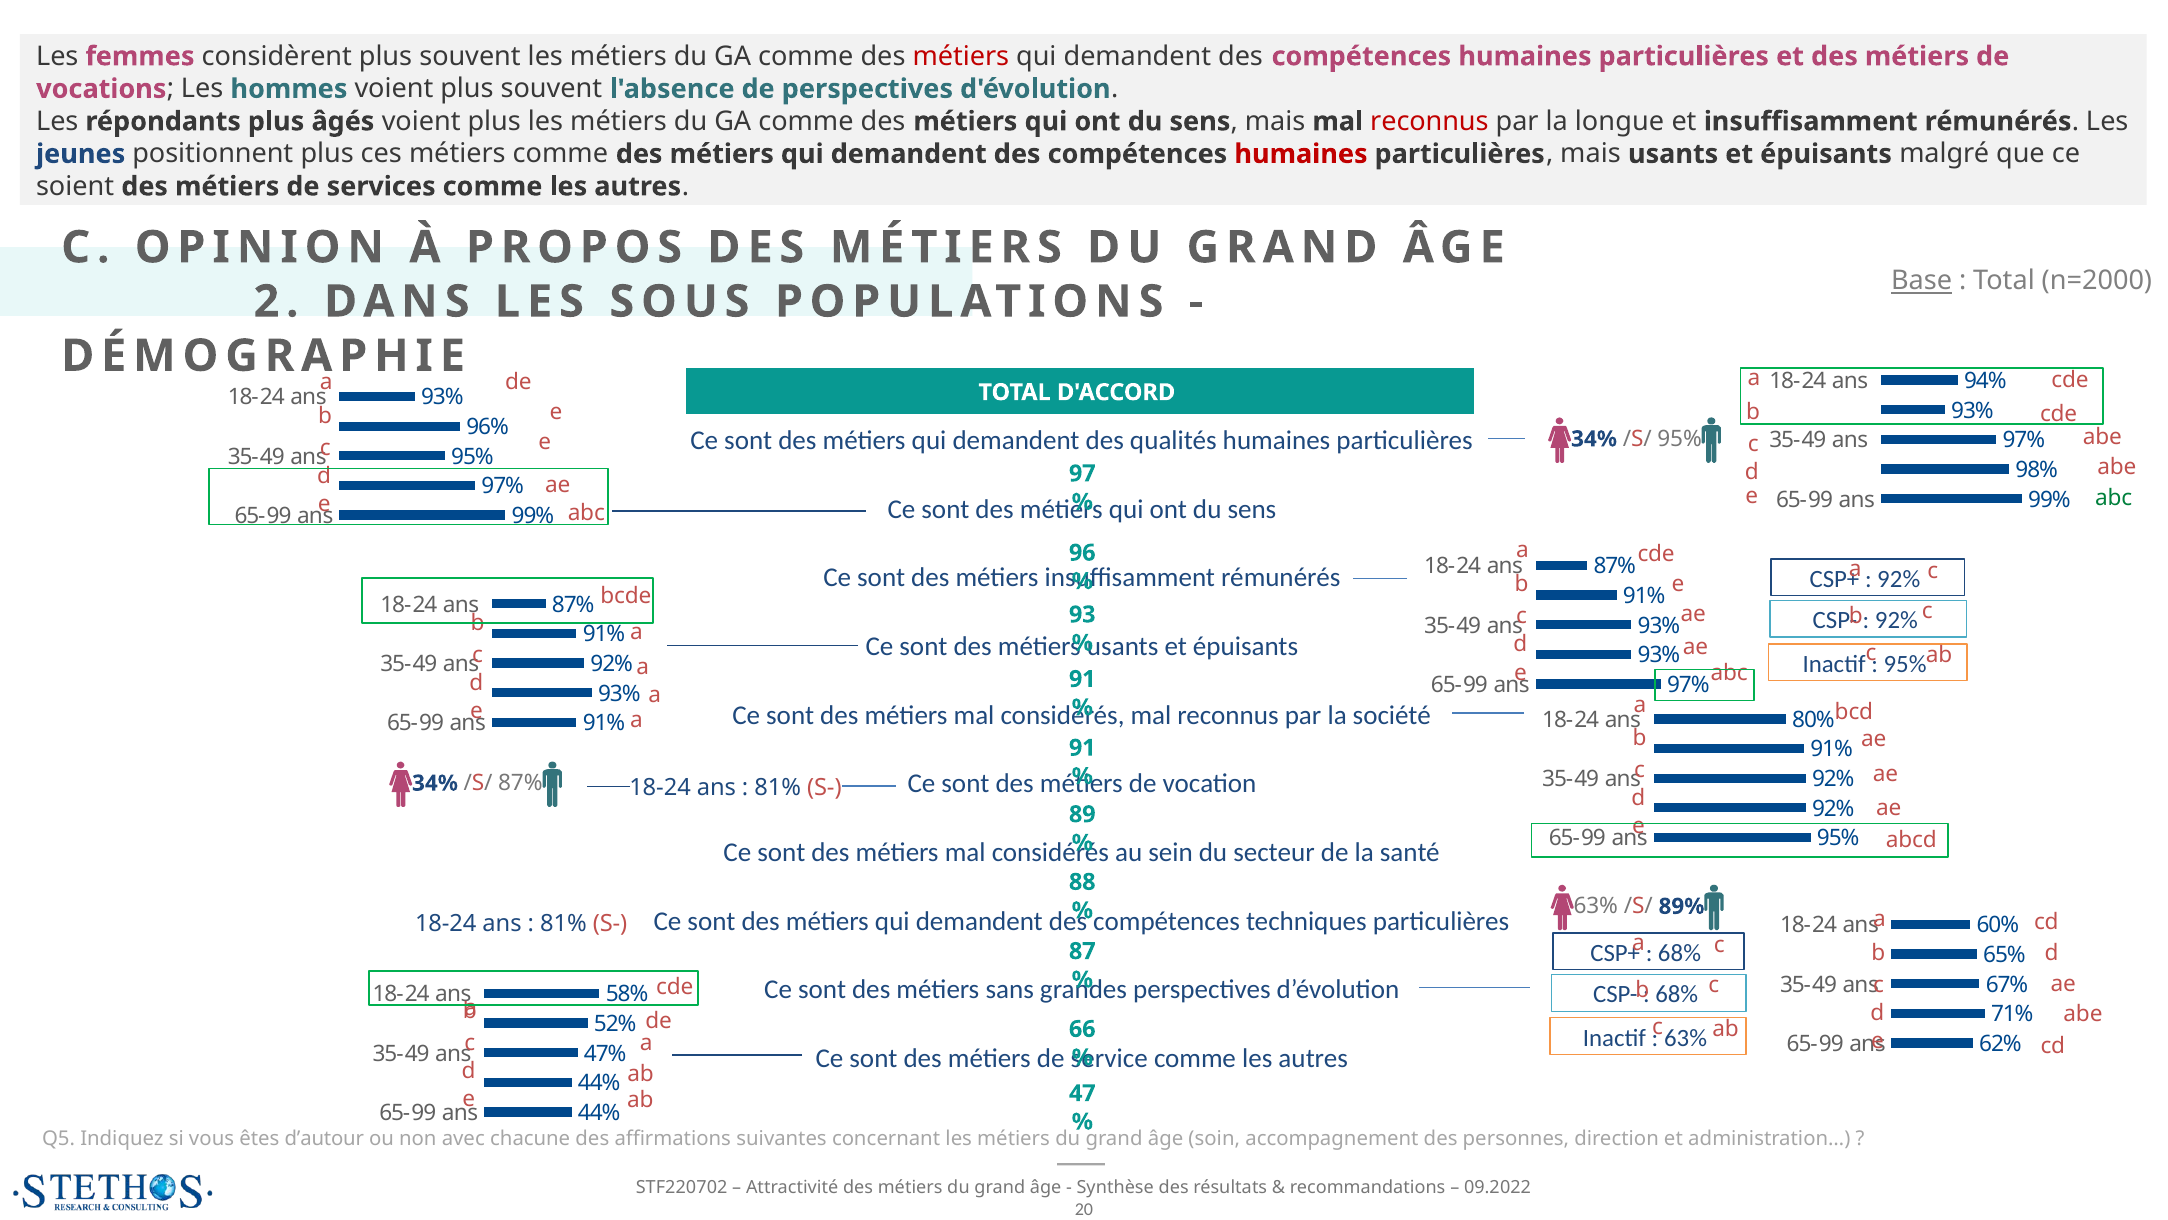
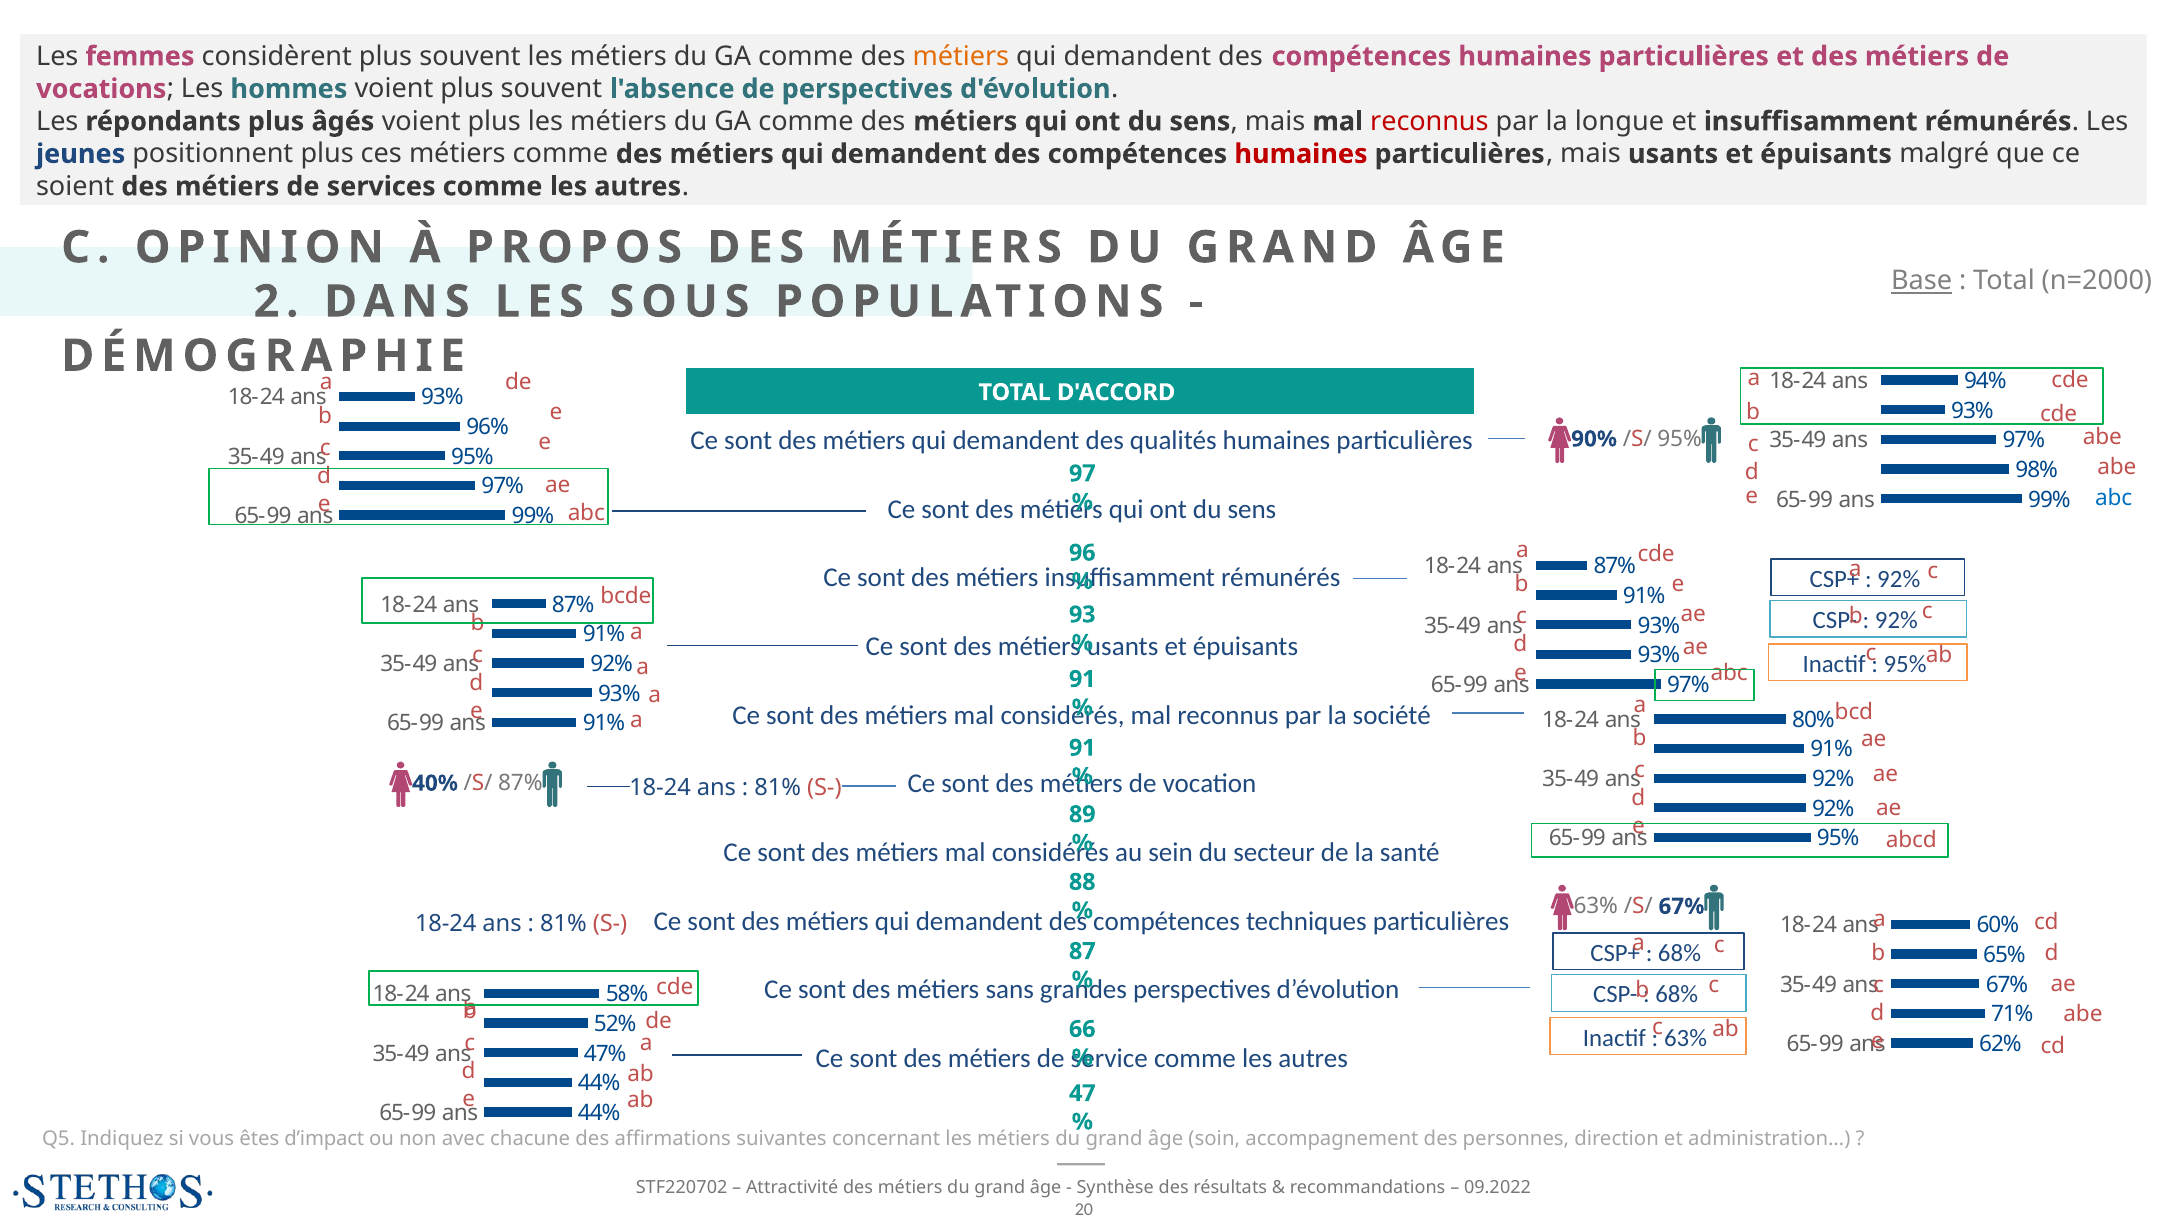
métiers at (961, 56) colour: red -> orange
34% at (1594, 439): 34% -> 90%
abc at (2114, 498) colour: green -> blue
34% at (435, 783): 34% -> 40%
/S/ 89%: 89% -> 67%
d’autour: d’autour -> d’impact
